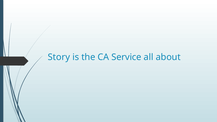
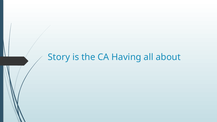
Service: Service -> Having
